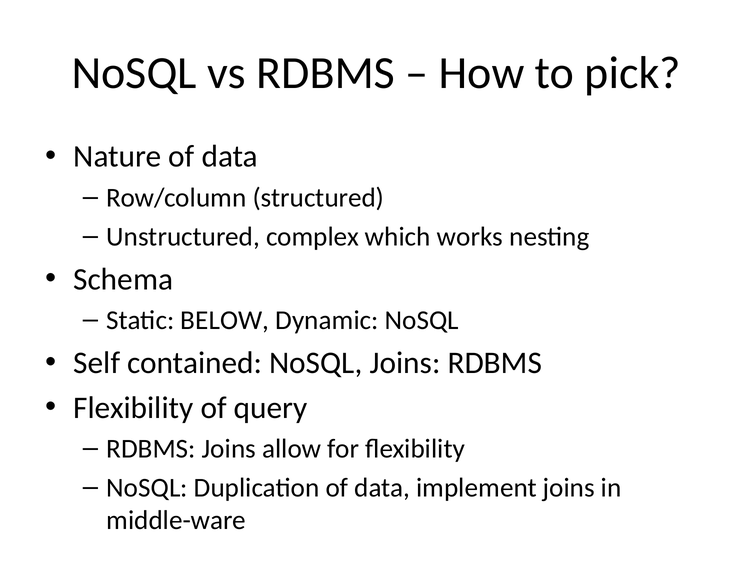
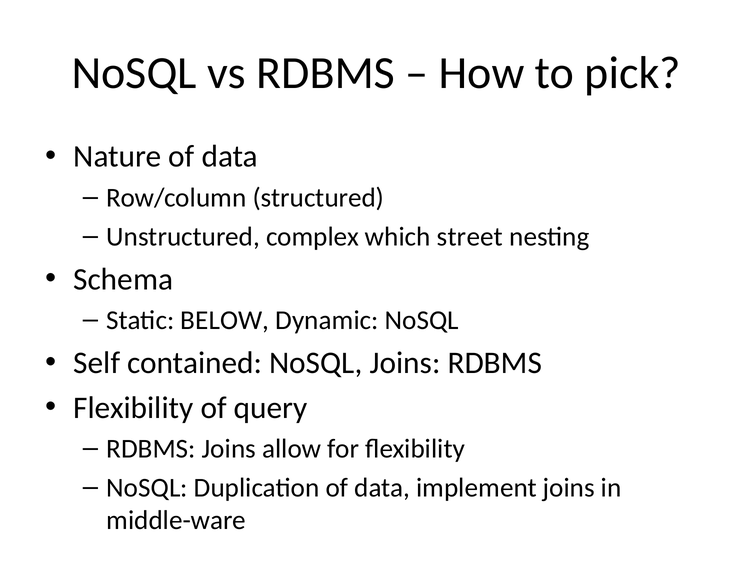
works: works -> street
